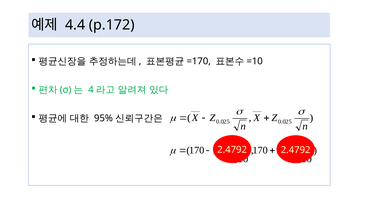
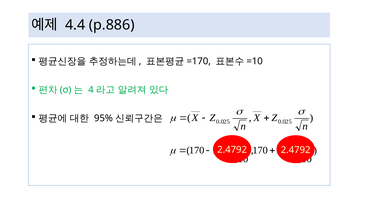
p.172: p.172 -> p.886
